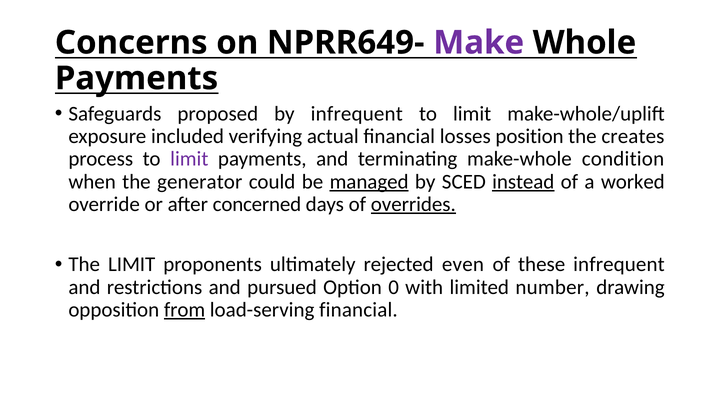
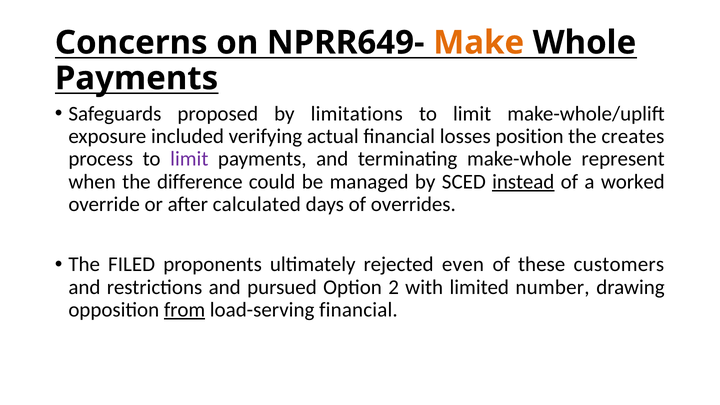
Make colour: purple -> orange
by infrequent: infrequent -> limitations
condition: condition -> represent
generator: generator -> difference
managed underline: present -> none
concerned: concerned -> calculated
overrides underline: present -> none
The LIMIT: LIMIT -> FILED
these infrequent: infrequent -> customers
0: 0 -> 2
